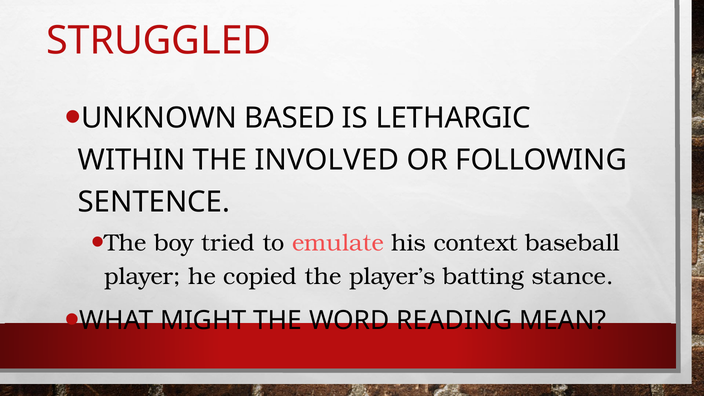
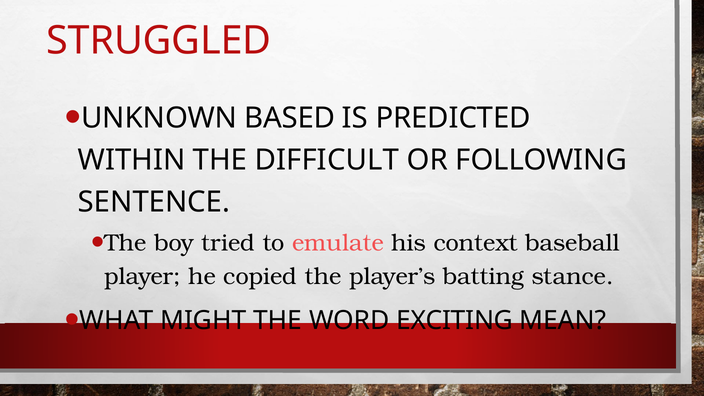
LETHARGIC: LETHARGIC -> PREDICTED
INVOLVED: INVOLVED -> DIFFICULT
READING: READING -> EXCITING
